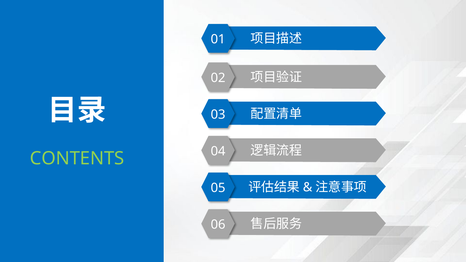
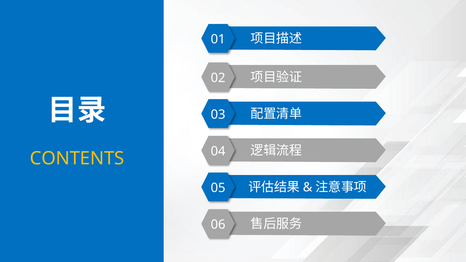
CONTENTS colour: light green -> yellow
